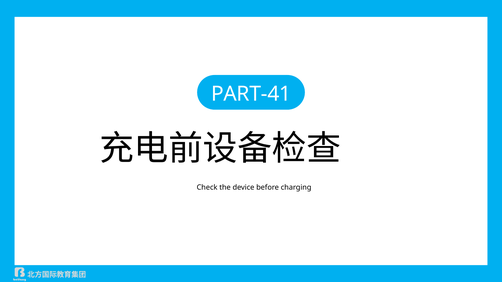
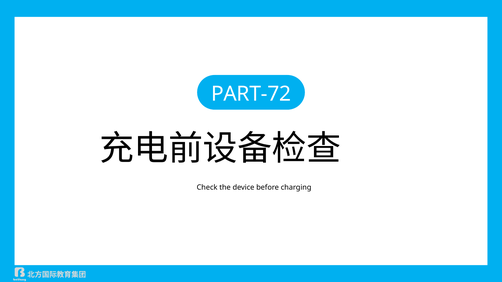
PART-41: PART-41 -> PART-72
